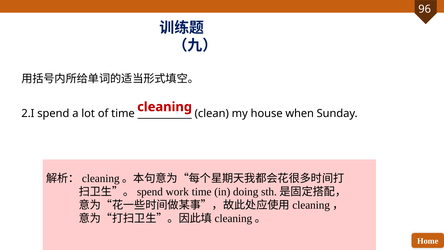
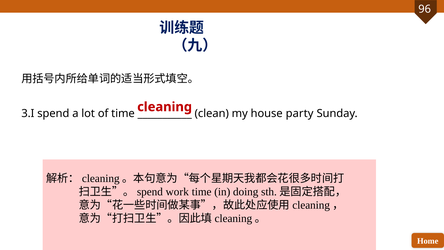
2.I: 2.I -> 3.I
when: when -> party
